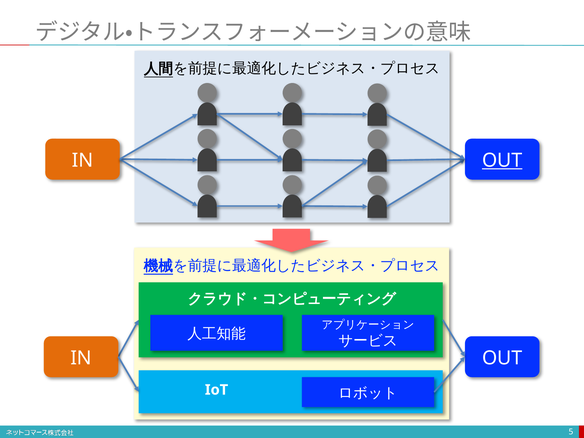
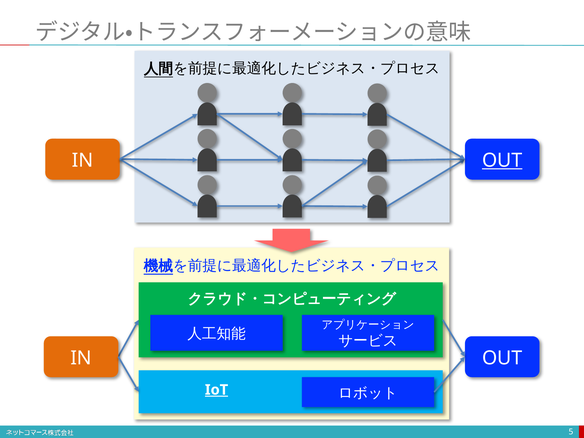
IoT underline: none -> present
